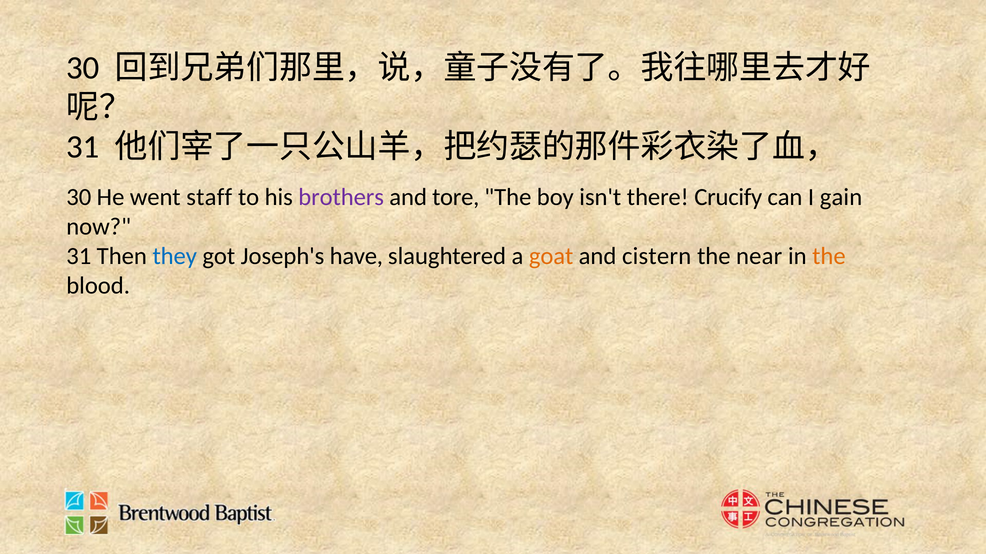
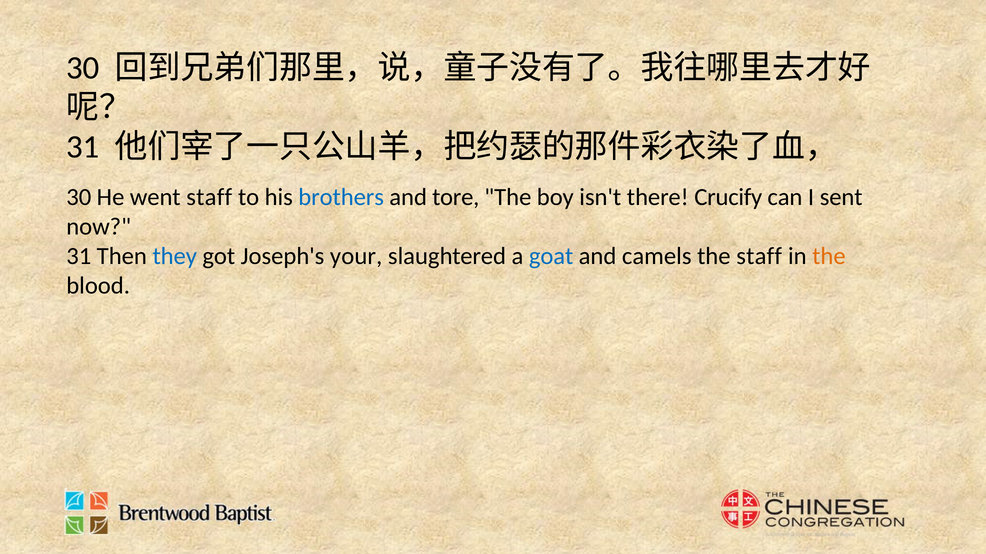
brothers colour: purple -> blue
gain: gain -> sent
have: have -> your
goat colour: orange -> blue
cistern: cistern -> camels
the near: near -> staff
